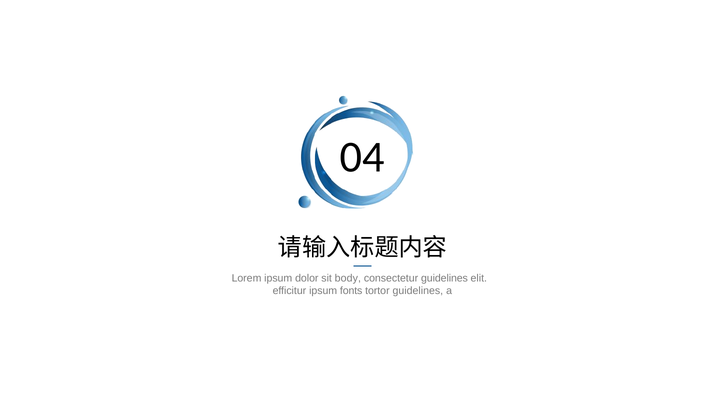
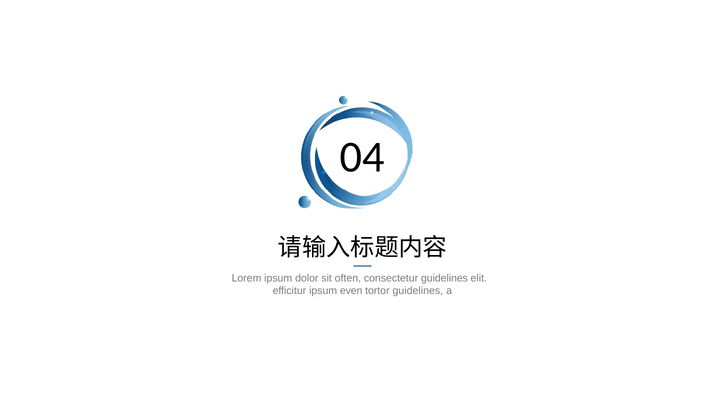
body: body -> often
fonts: fonts -> even
